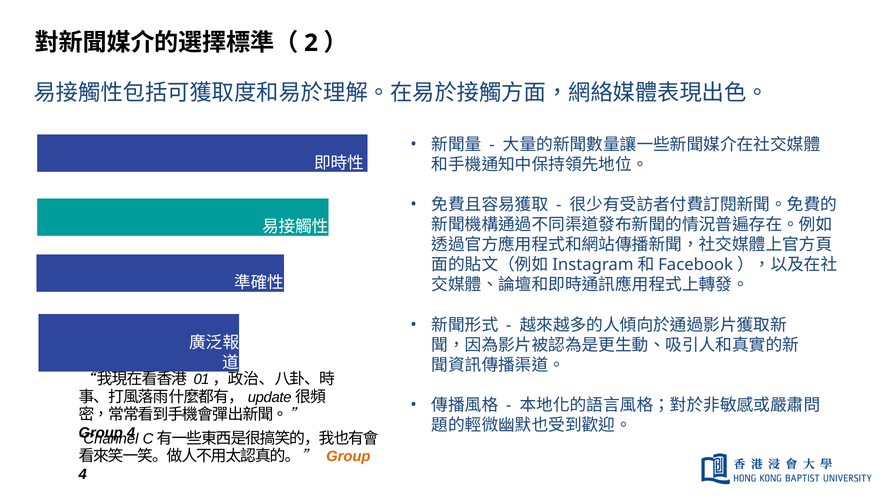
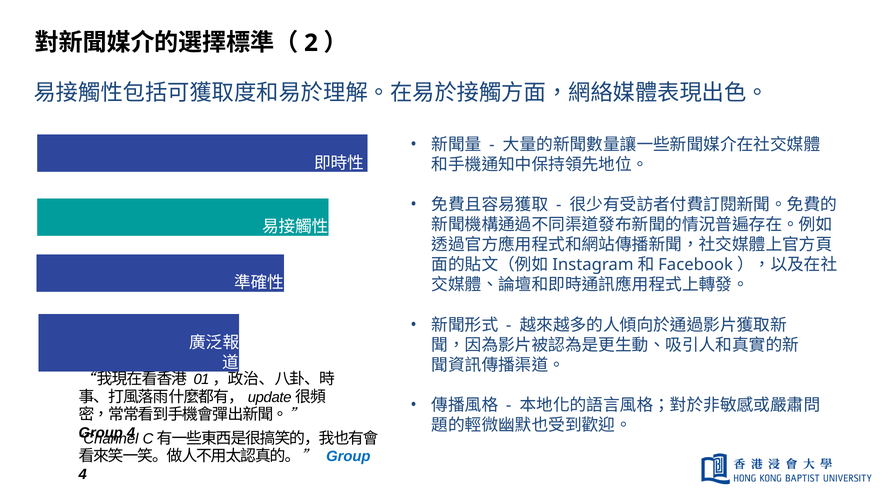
Group at (348, 457) colour: orange -> blue
